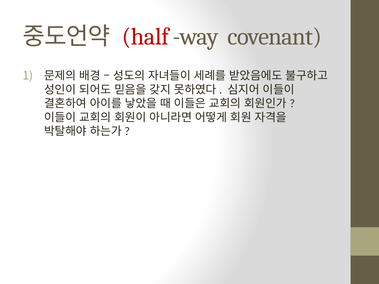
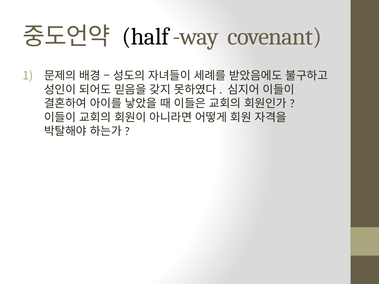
half colour: red -> black
